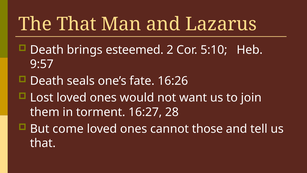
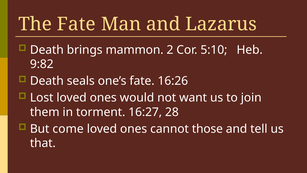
The That: That -> Fate
esteemed: esteemed -> mammon
9:57: 9:57 -> 9:82
